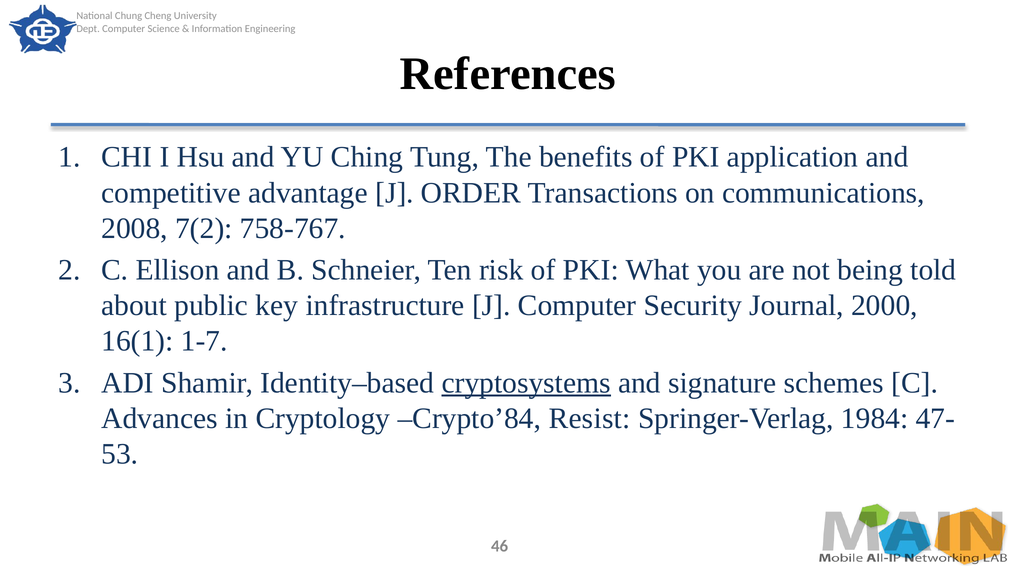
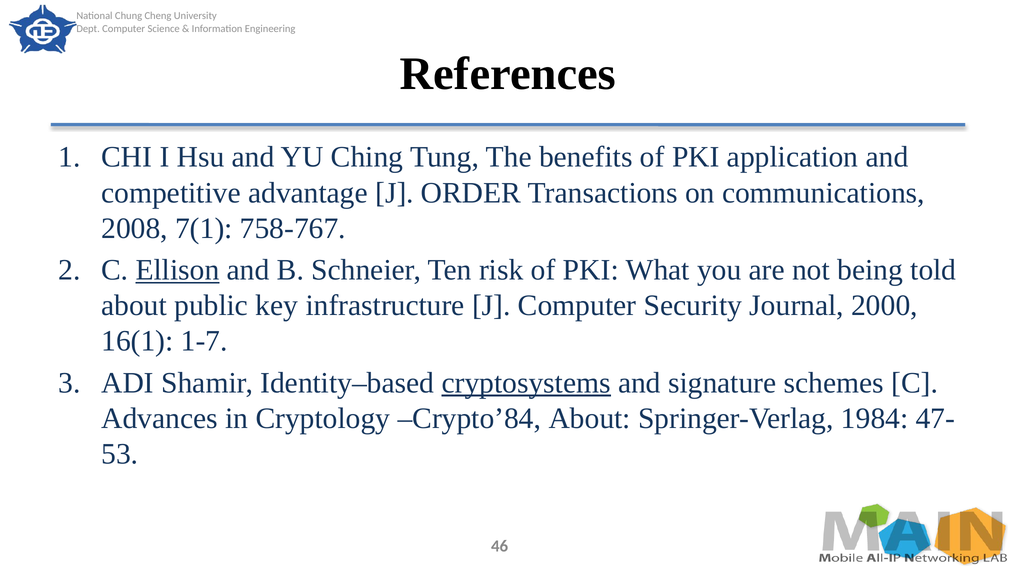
7(2: 7(2 -> 7(1
Ellison underline: none -> present
Crypto’84 Resist: Resist -> About
